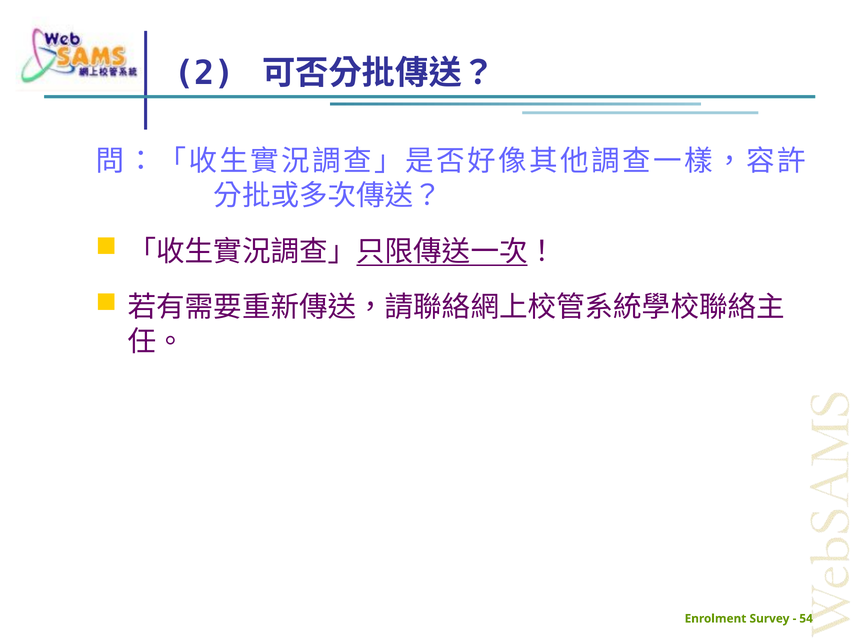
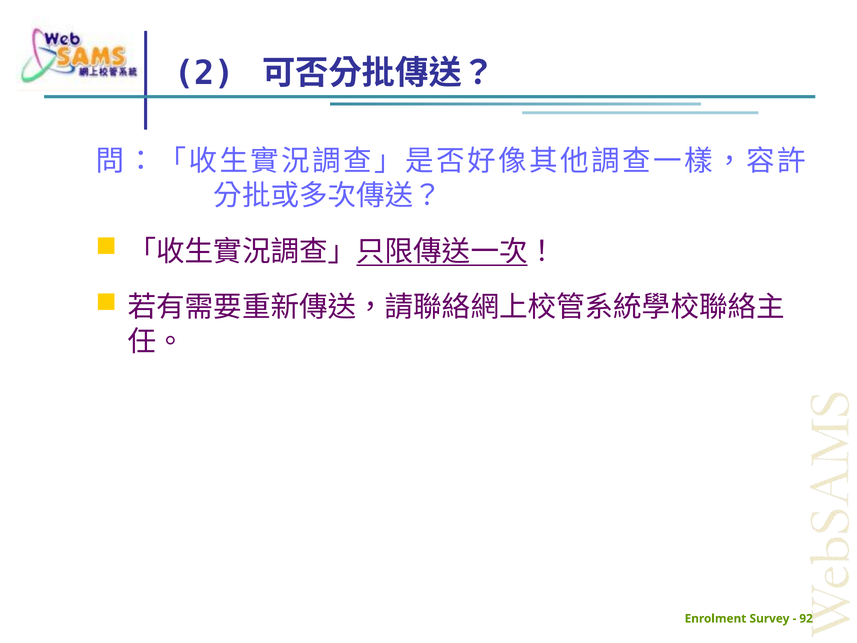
54: 54 -> 92
